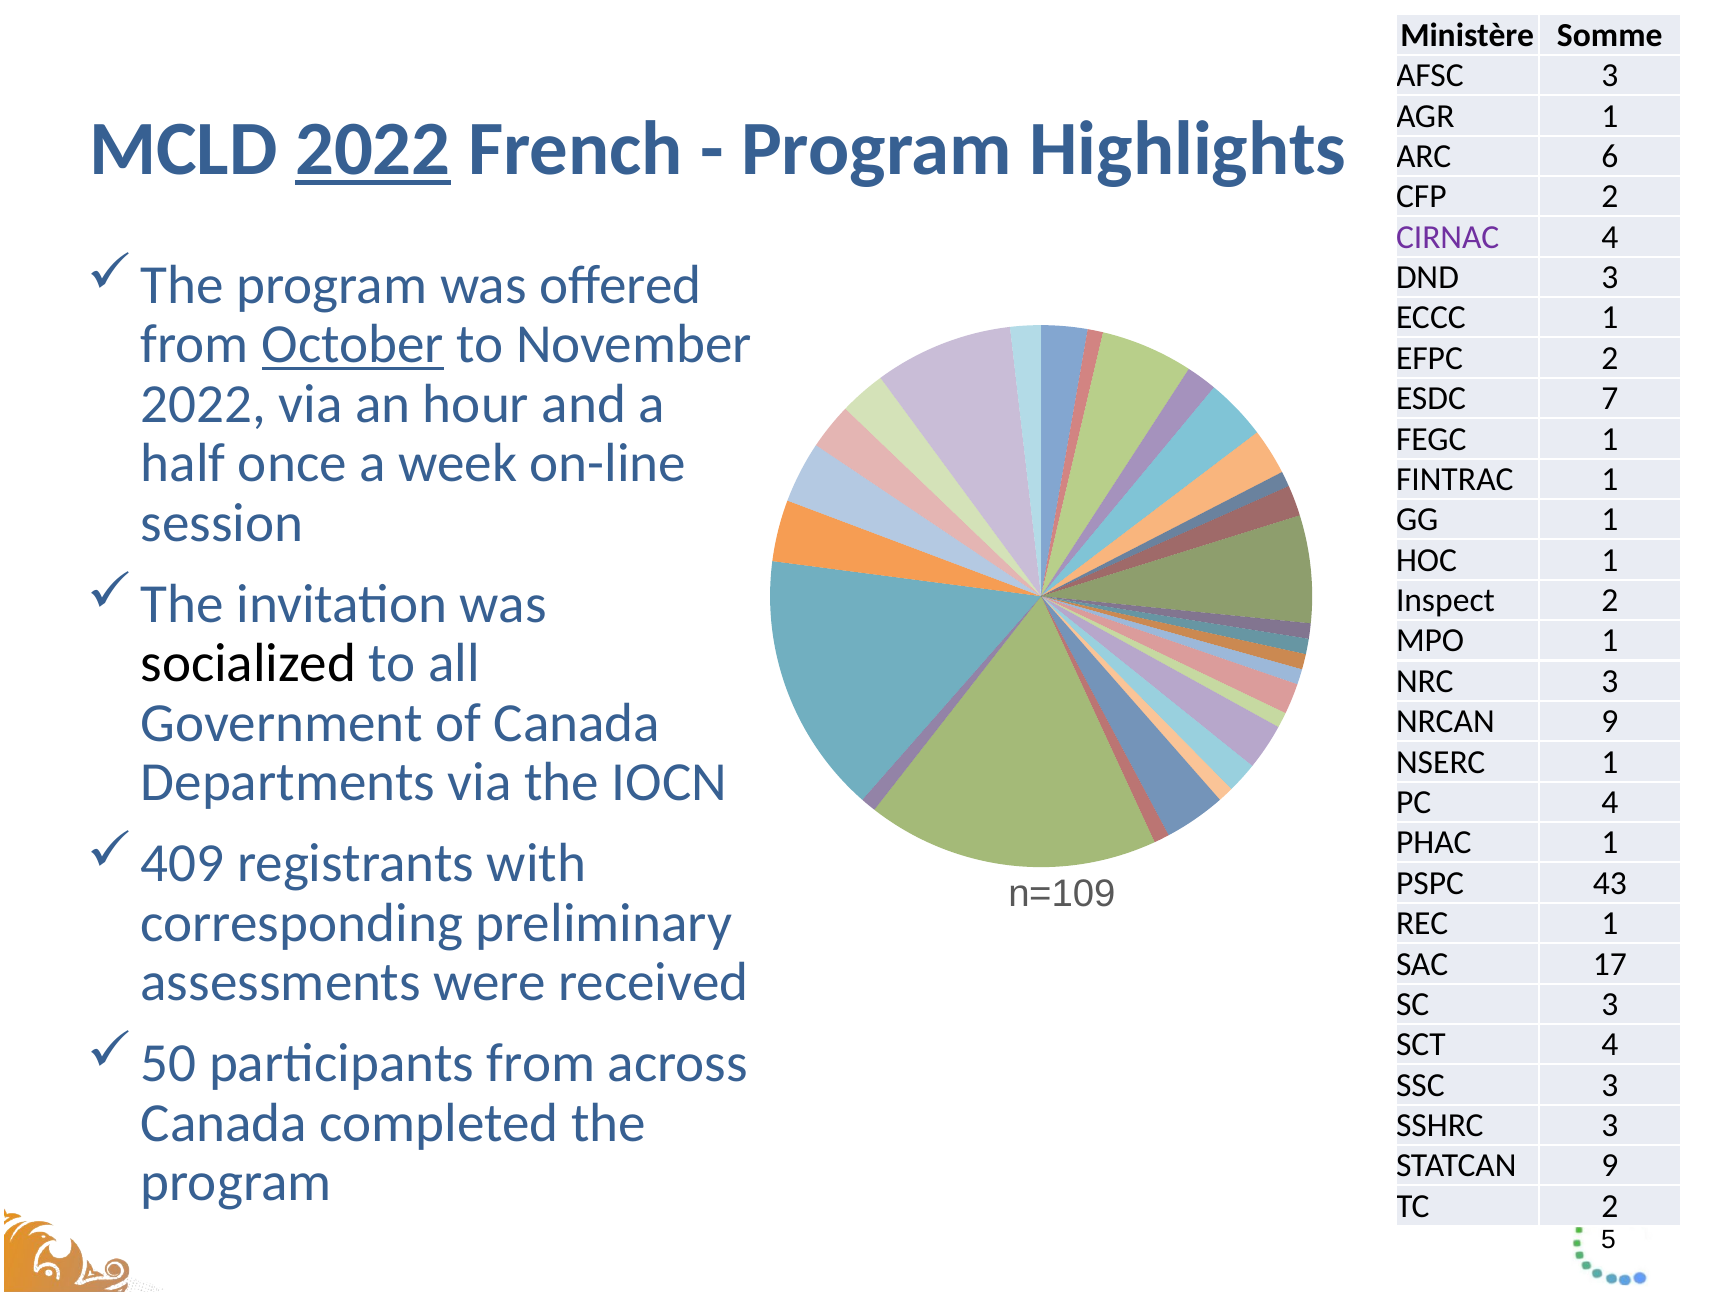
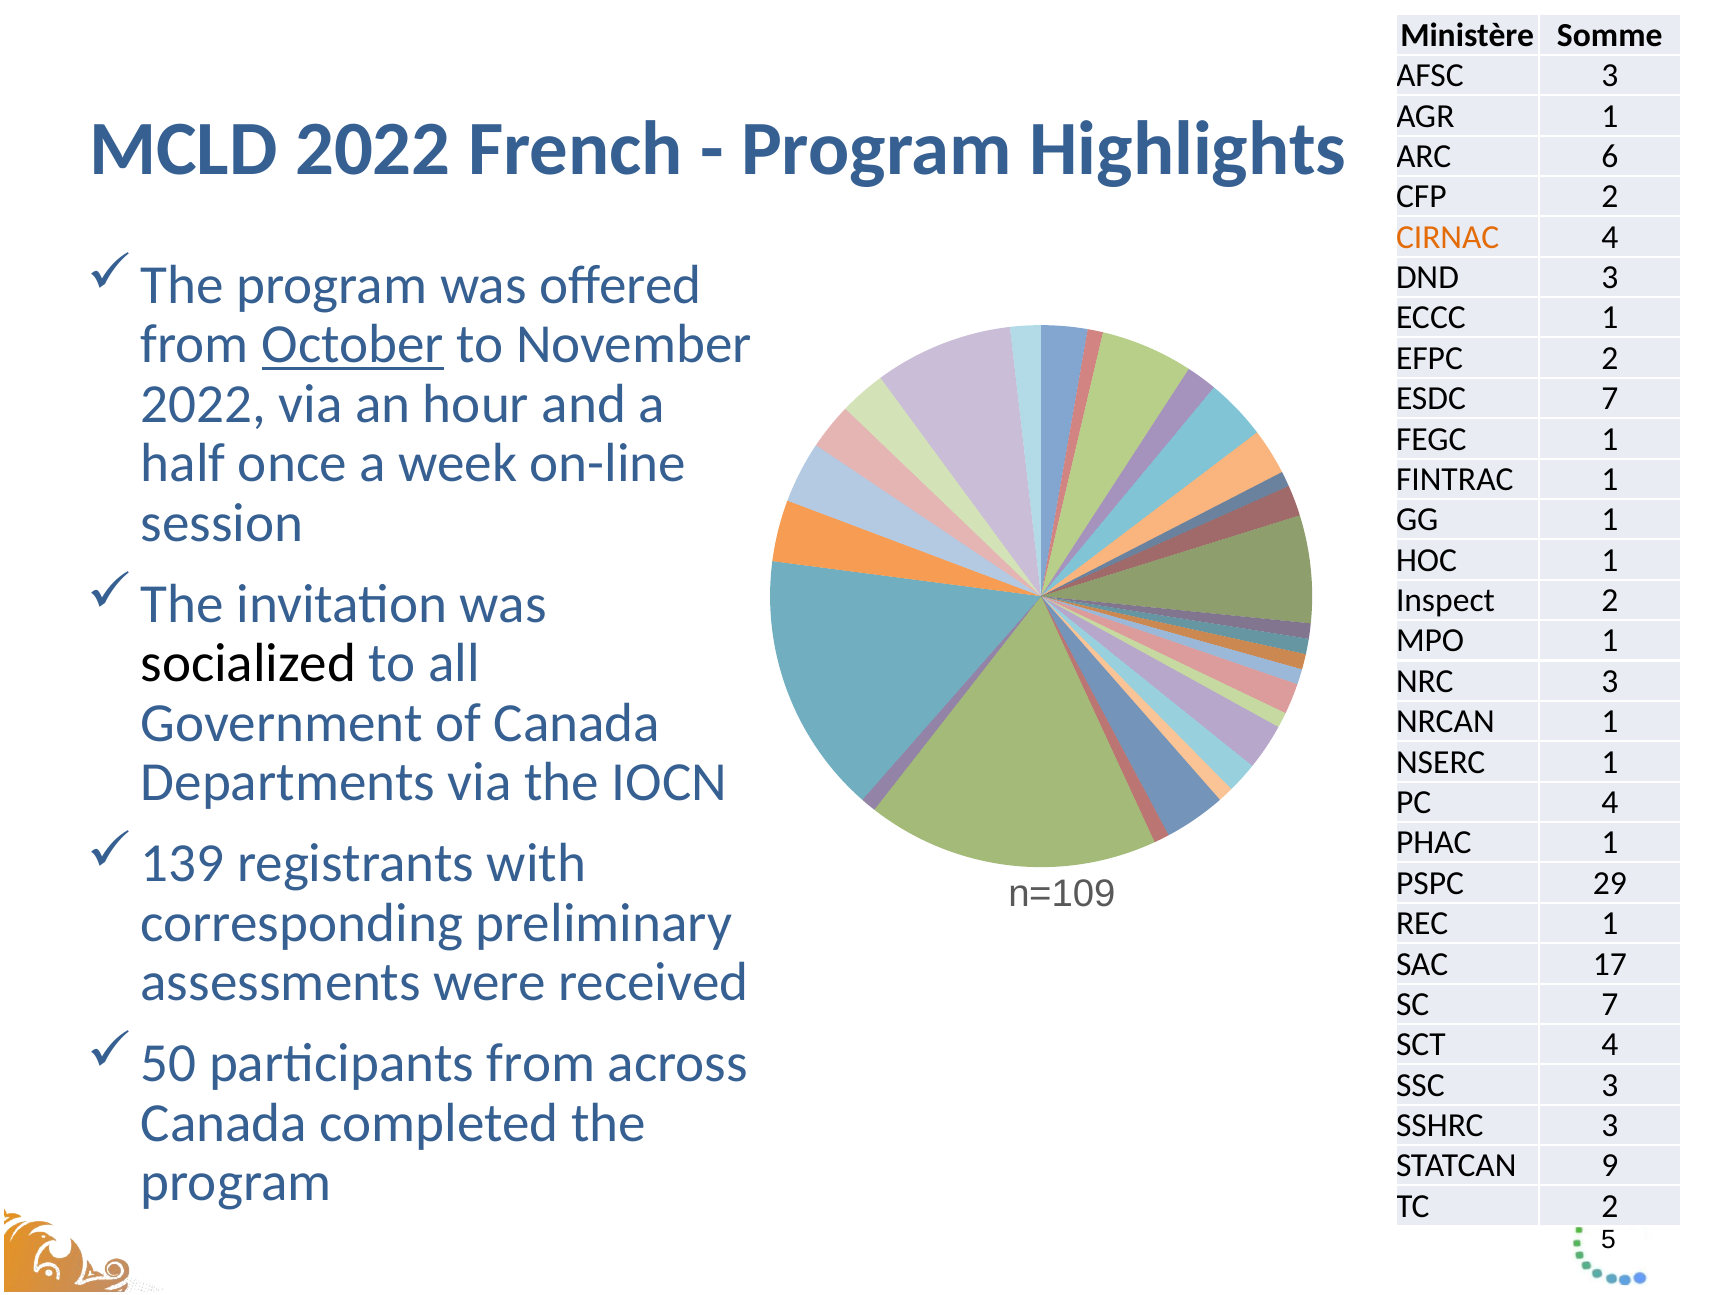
2022 at (373, 149) underline: present -> none
CIRNAC colour: purple -> orange
NRCAN 9: 9 -> 1
409: 409 -> 139
43: 43 -> 29
SC 3: 3 -> 7
